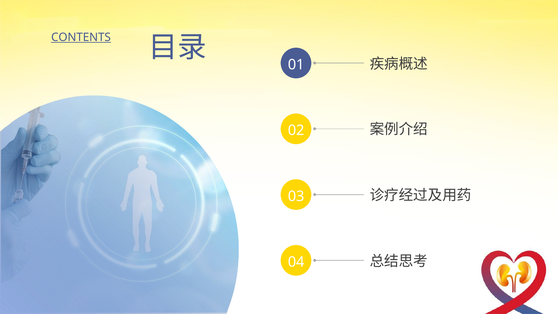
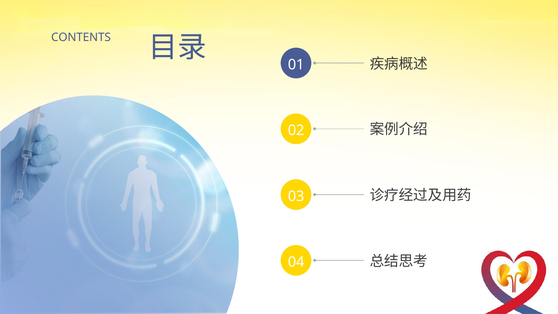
CONTENTS underline: present -> none
